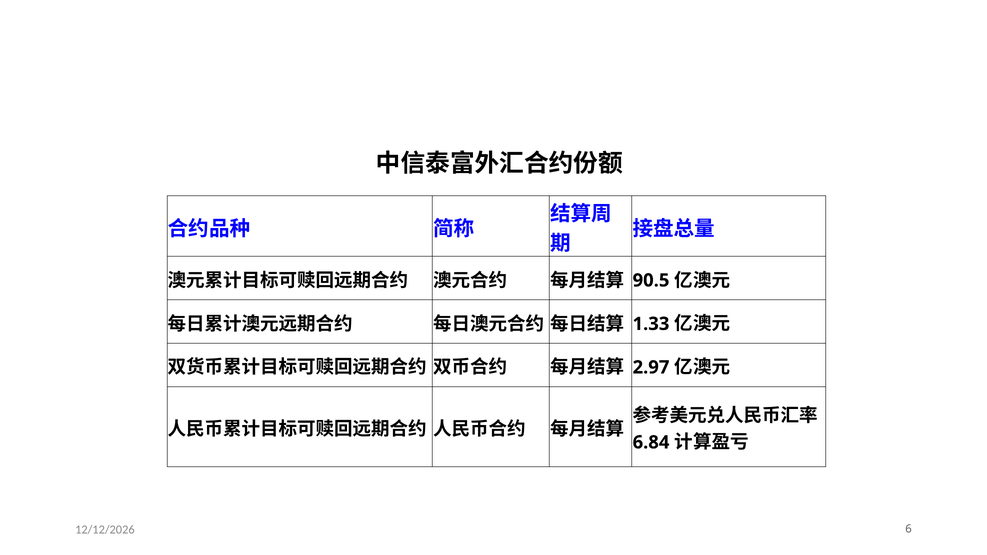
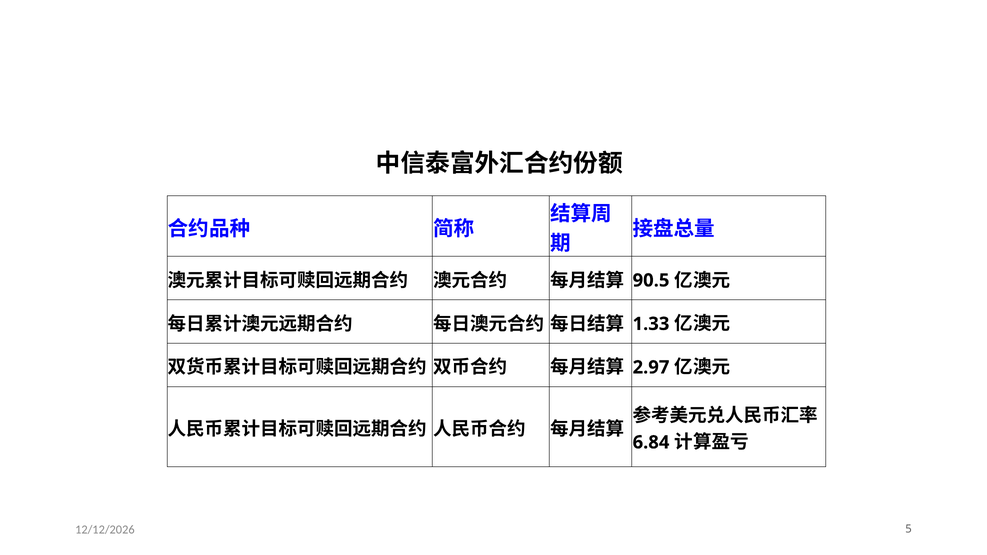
6: 6 -> 5
